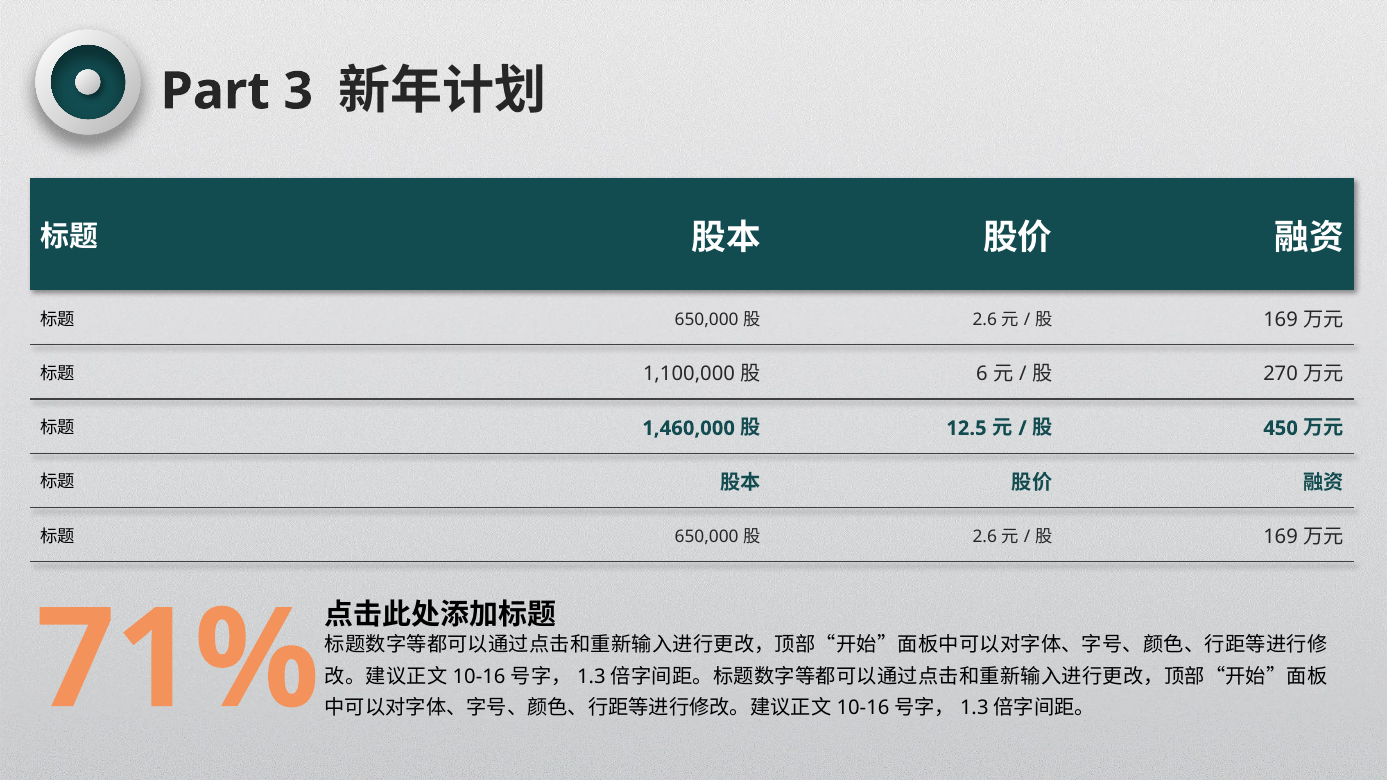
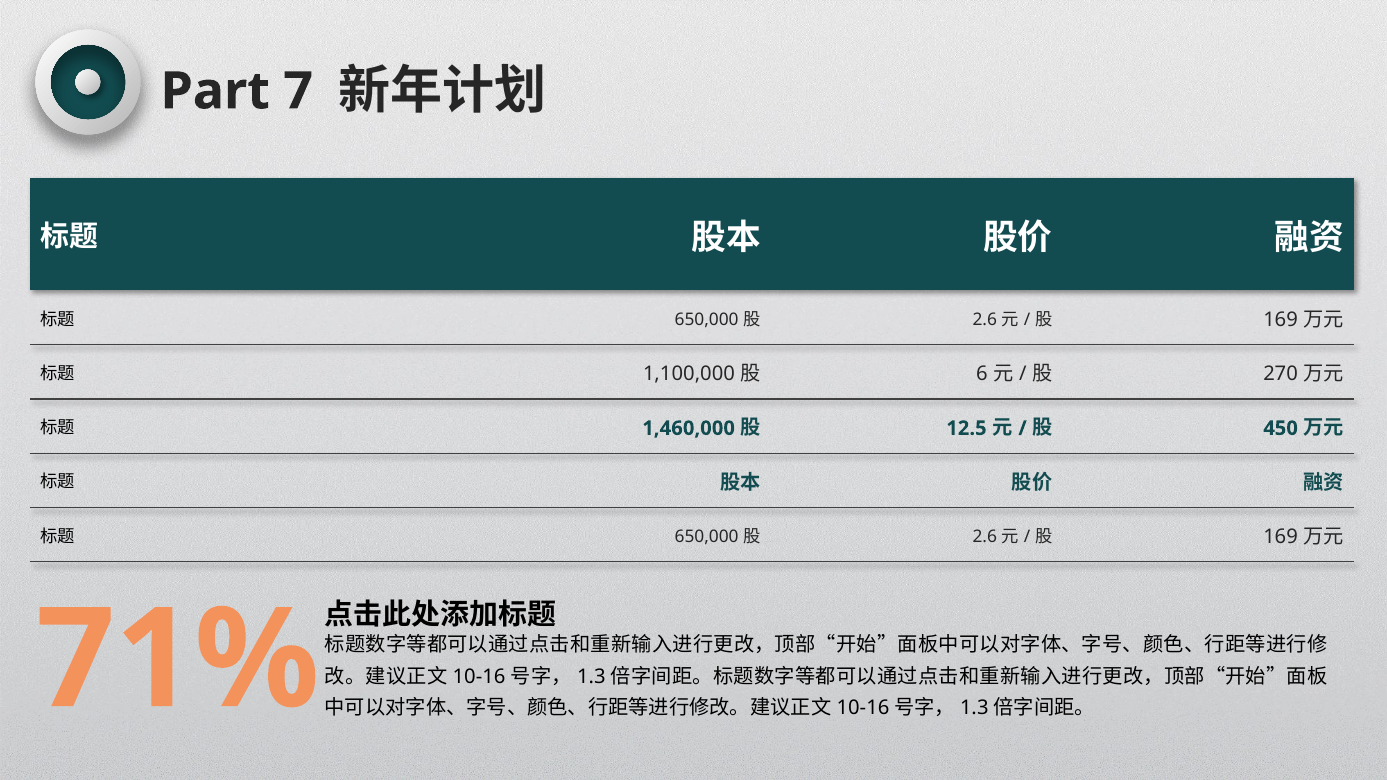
3: 3 -> 7
